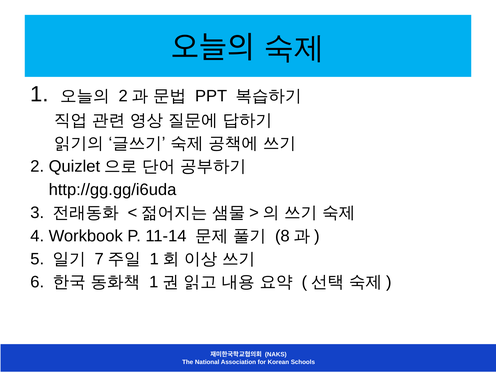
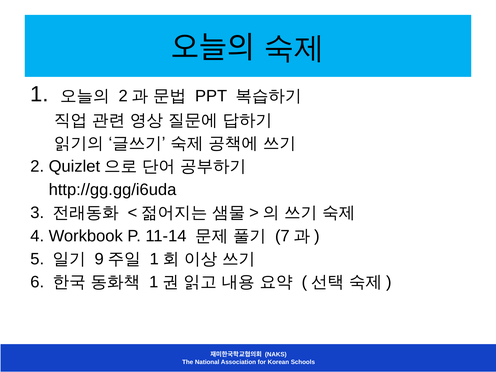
8: 8 -> 7
7: 7 -> 9
